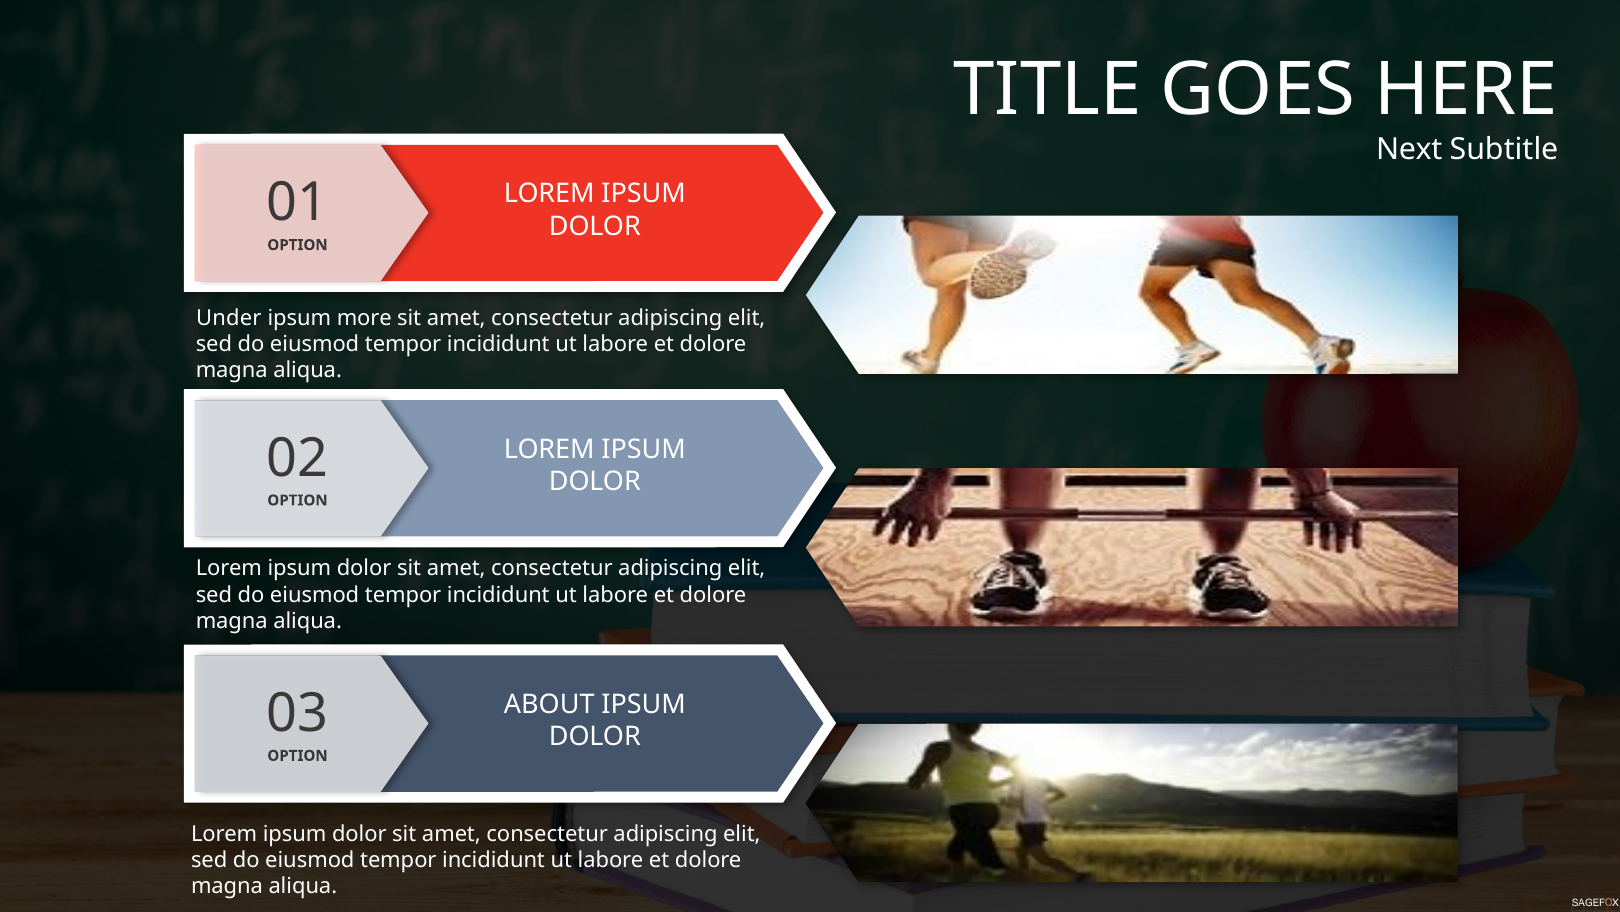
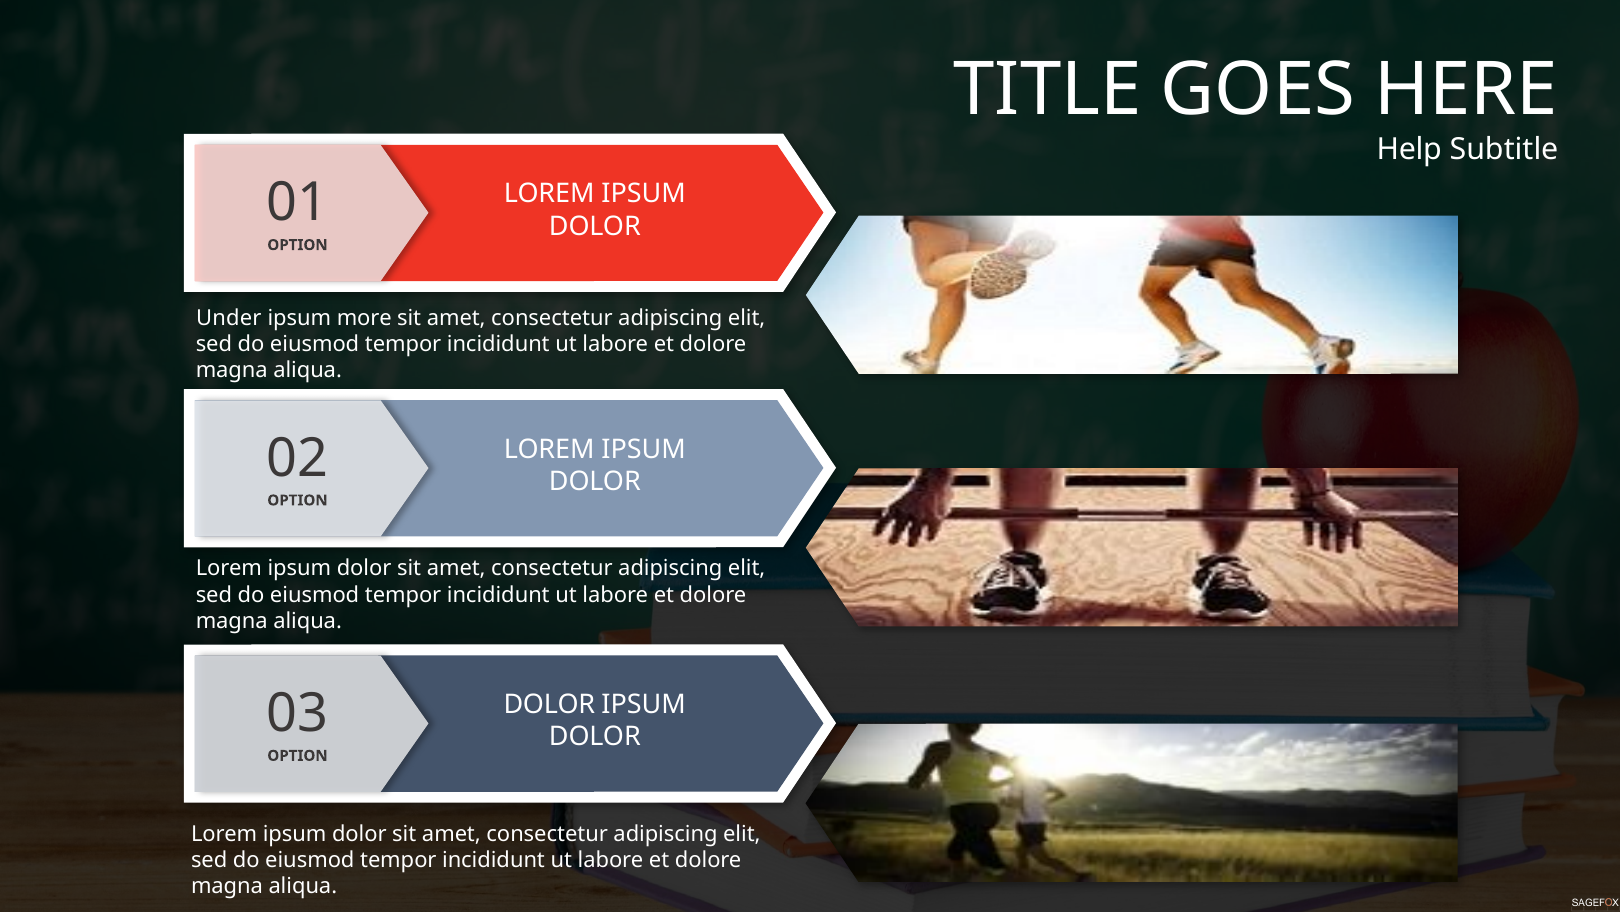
Next: Next -> Help
ABOUT at (549, 704): ABOUT -> DOLOR
